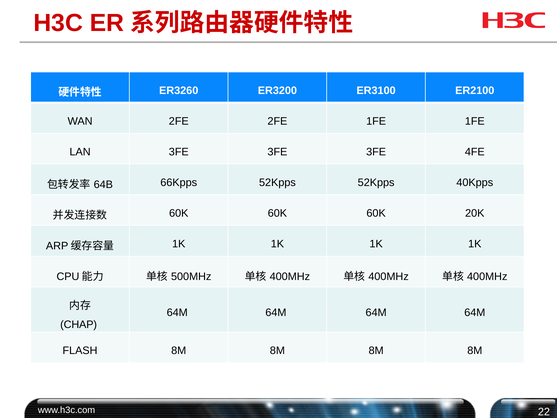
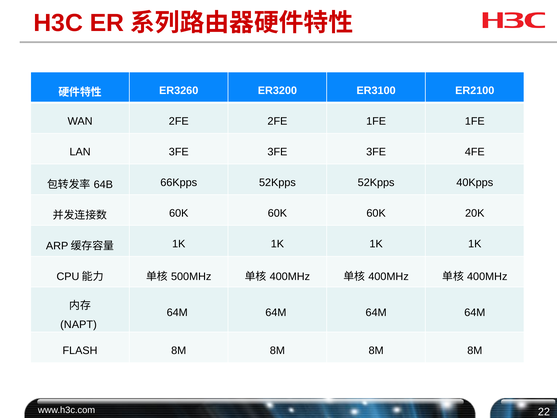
CHAP: CHAP -> NAPT
